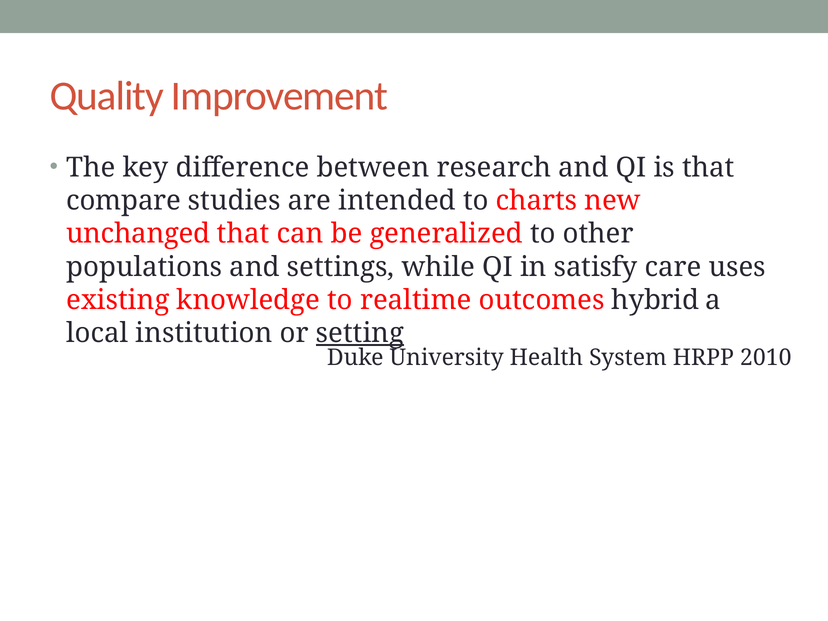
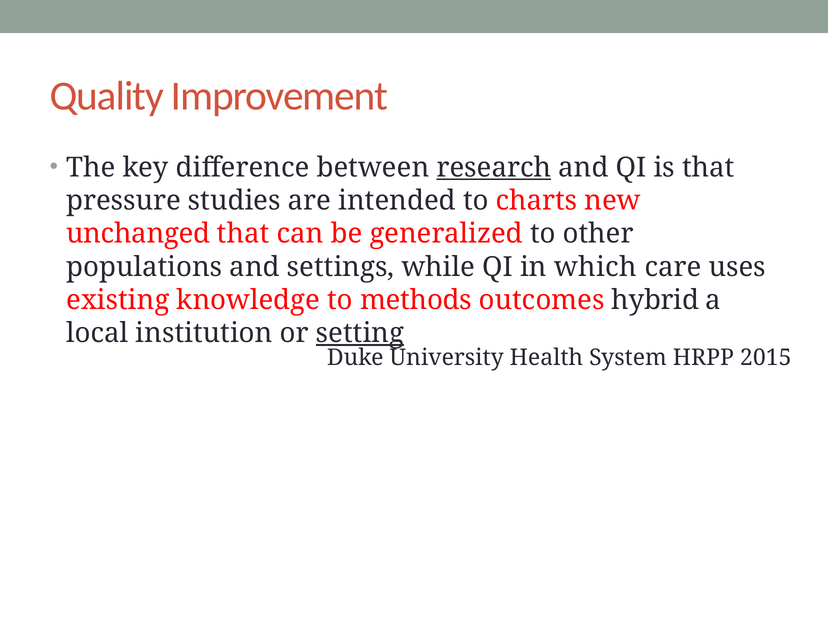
research underline: none -> present
compare: compare -> pressure
satisfy: satisfy -> which
realtime: realtime -> methods
2010: 2010 -> 2015
